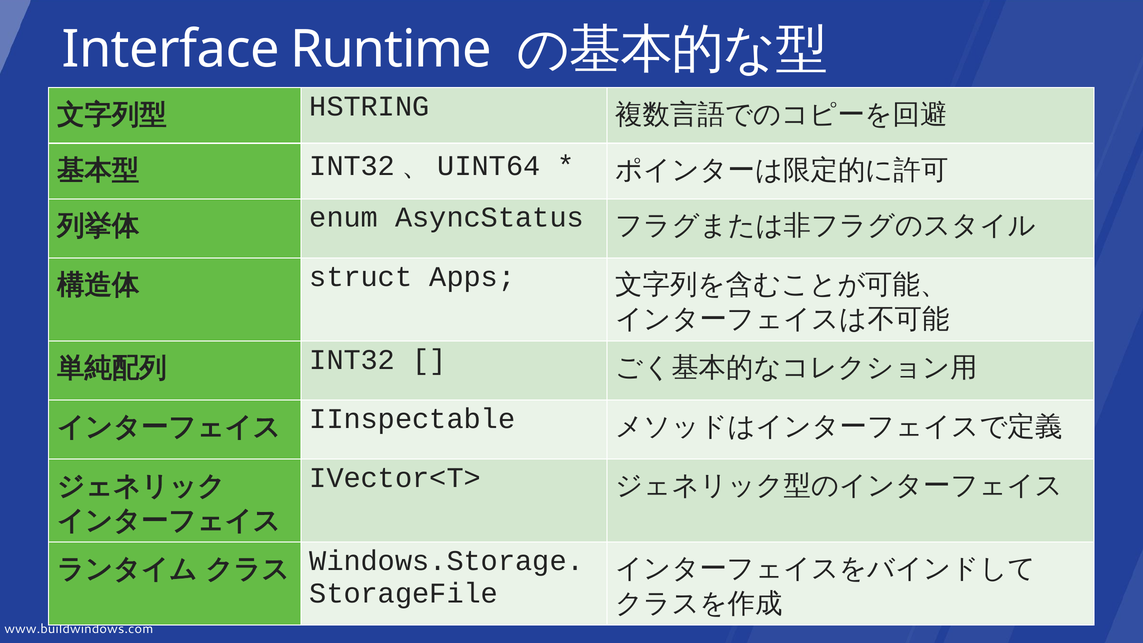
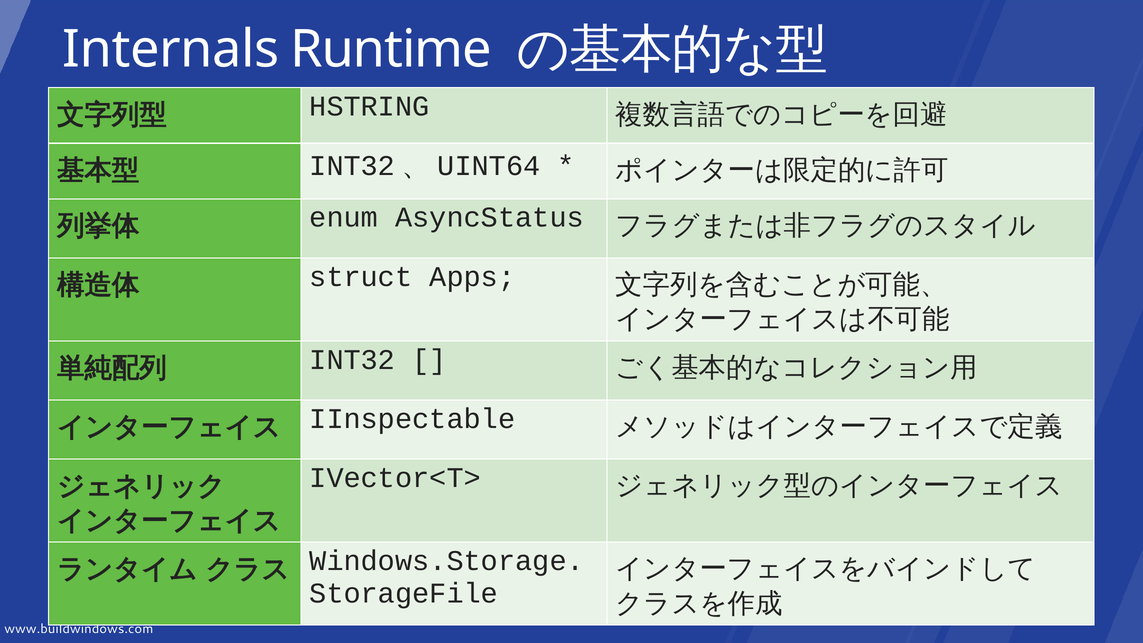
Interface: Interface -> Internals
